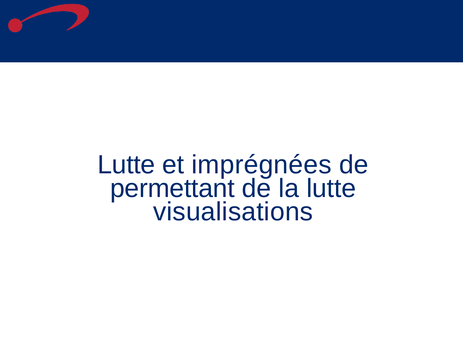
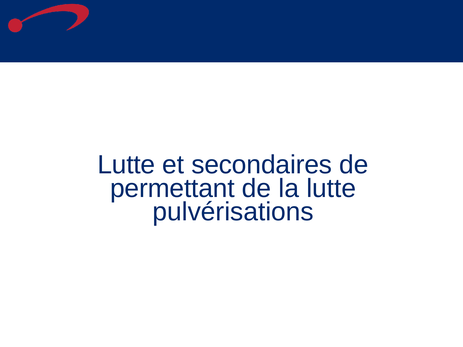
imprégnées: imprégnées -> secondaires
visualisations: visualisations -> pulvérisations
